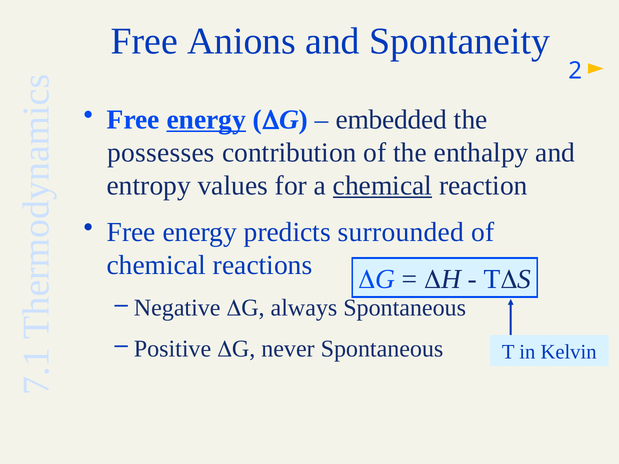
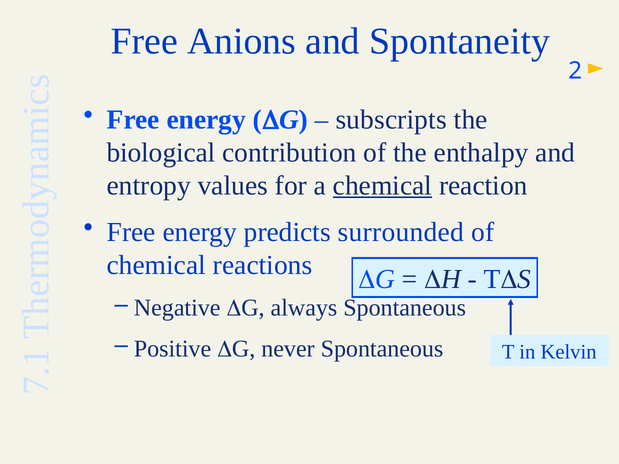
energy at (206, 120) underline: present -> none
embedded: embedded -> subscripts
possesses: possesses -> biological
